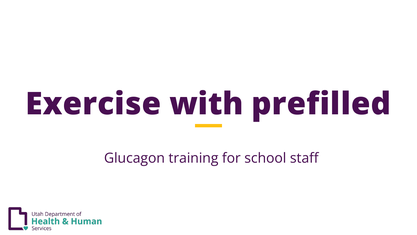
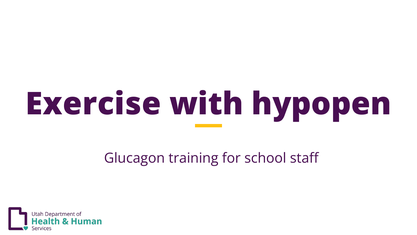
prefilled: prefilled -> hypopen
